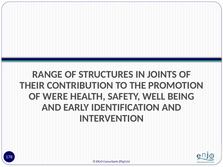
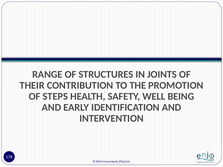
WERE: WERE -> STEPS
